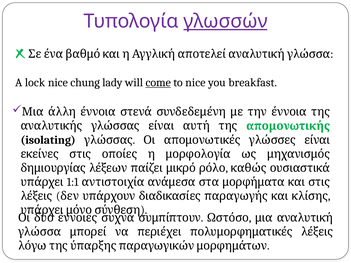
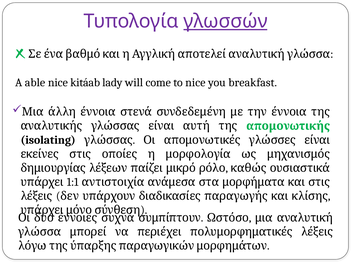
lock: lock -> able
chung: chung -> kitáab
come underline: present -> none
